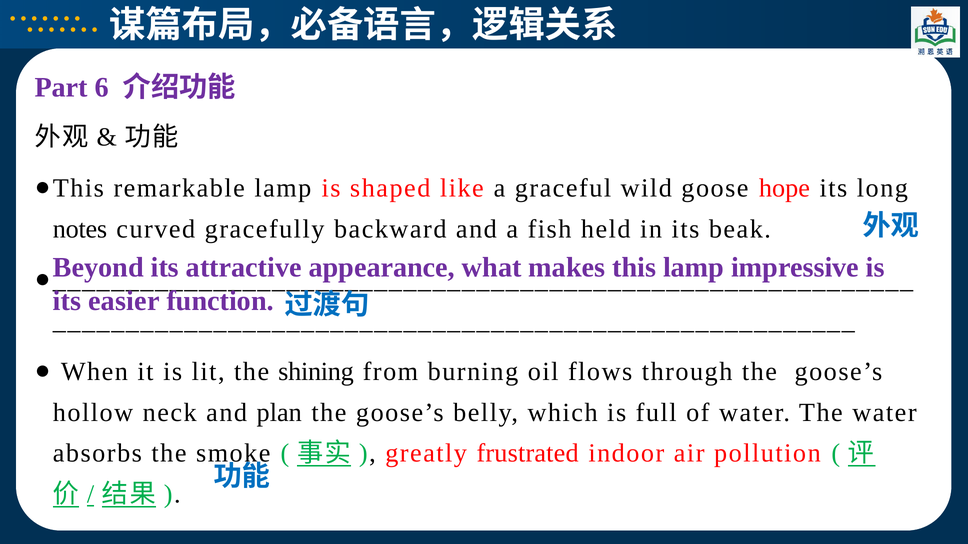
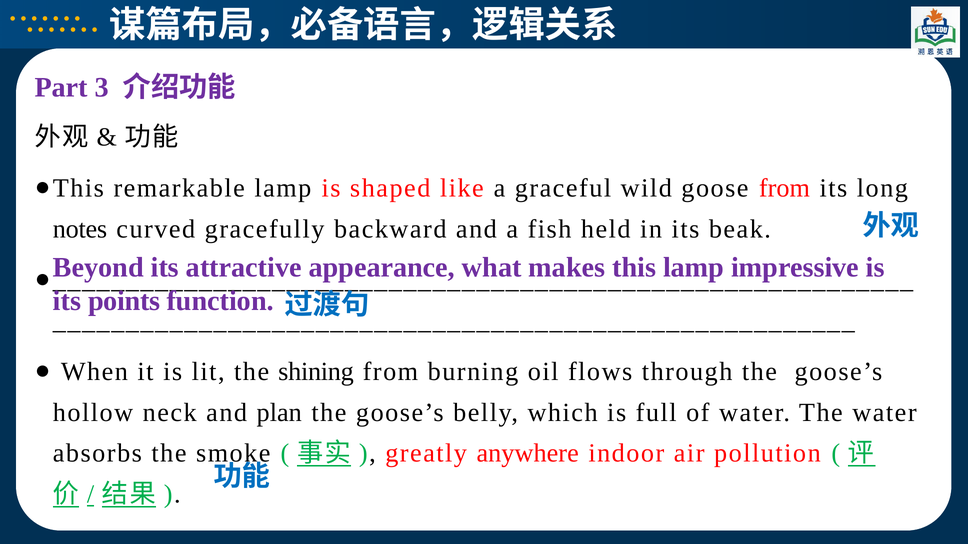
6: 6 -> 3
goose hope: hope -> from
easier: easier -> points
frustrated: frustrated -> anywhere
